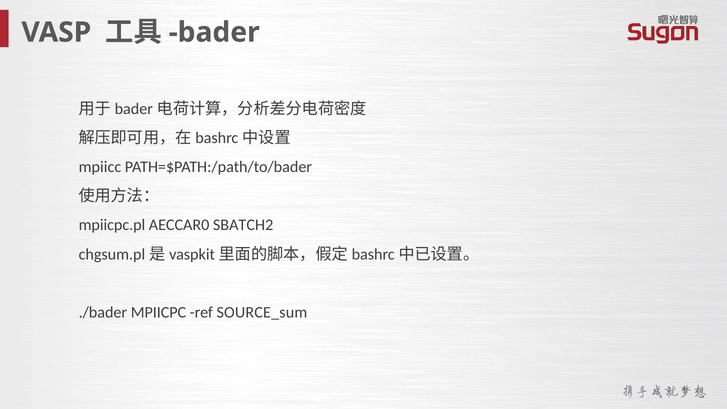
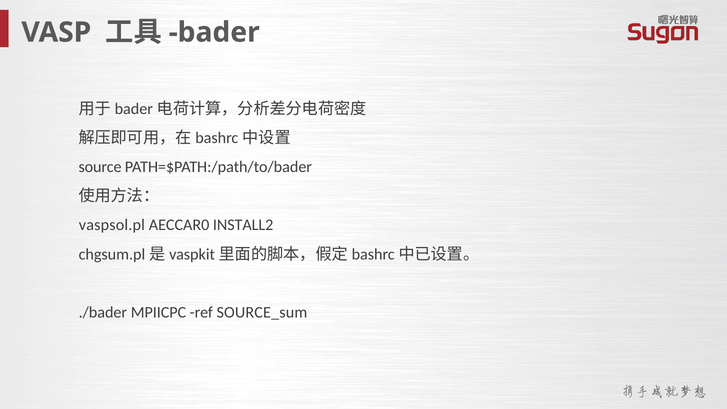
mpiicc: mpiicc -> source
mpiicpc.pl: mpiicpc.pl -> vaspsol.pl
SBATCH2: SBATCH2 -> INSTALL2
